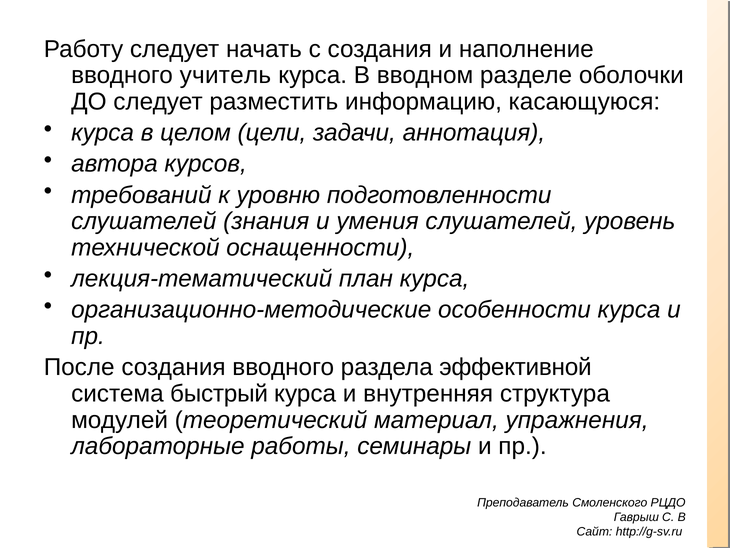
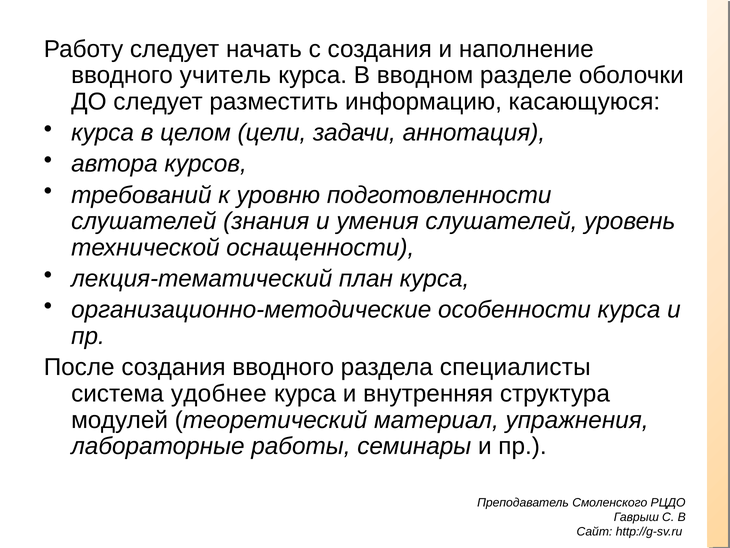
эффективной: эффективной -> специалисты
быстрый: быстрый -> удобнее
